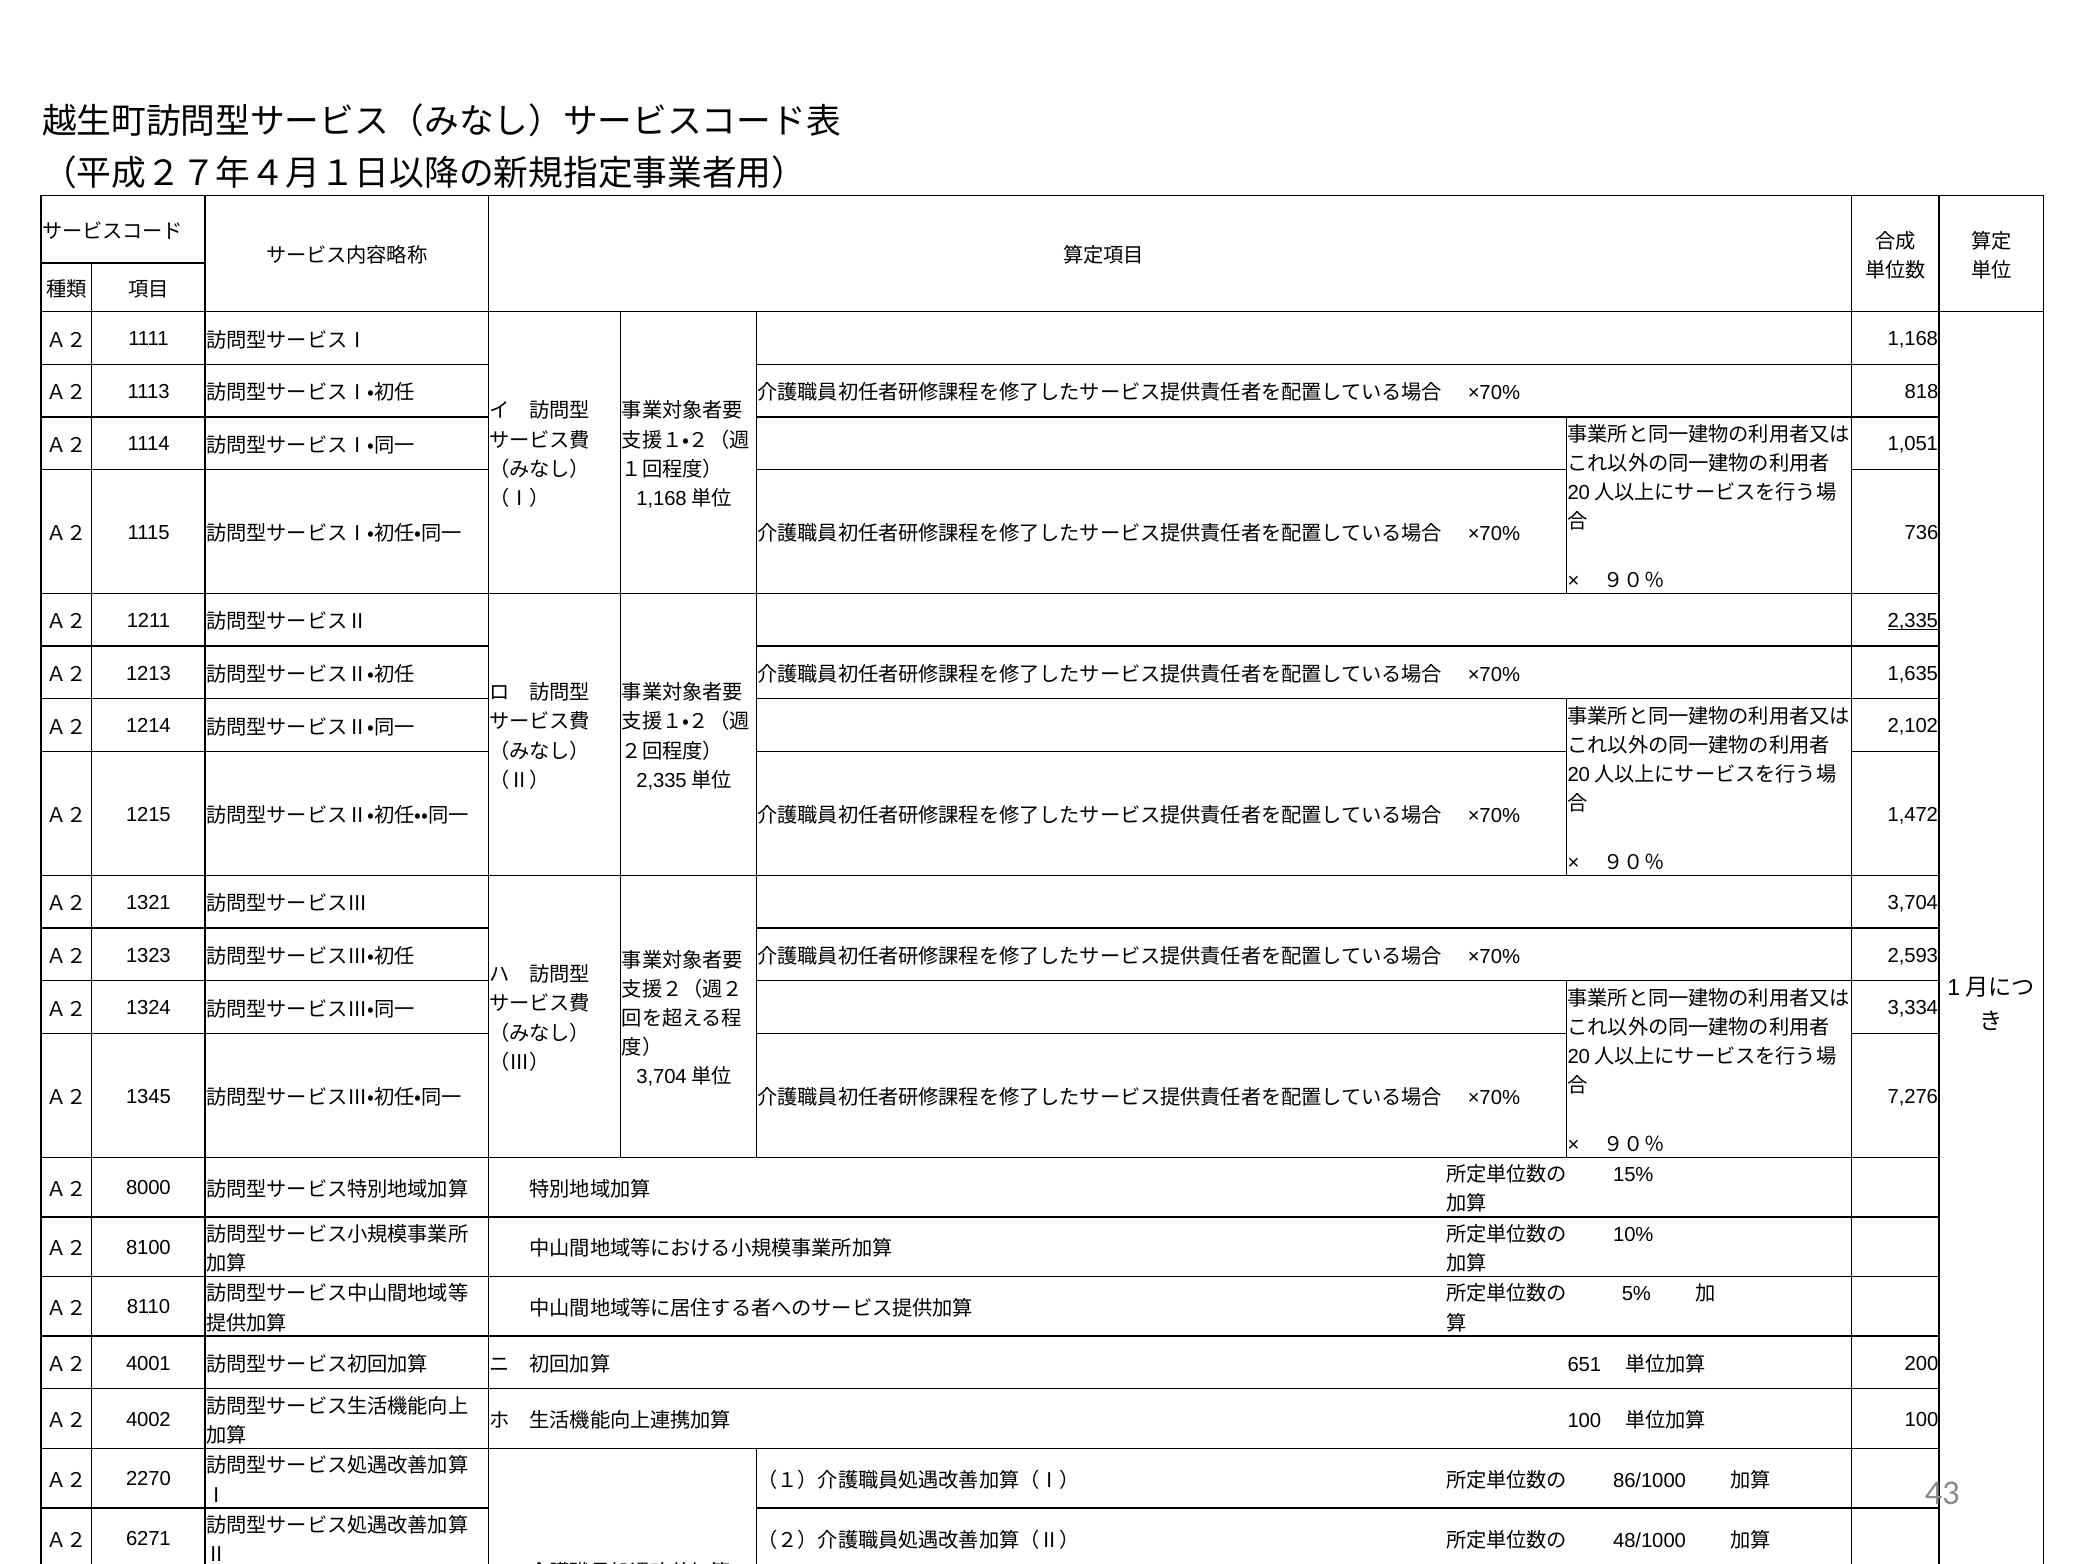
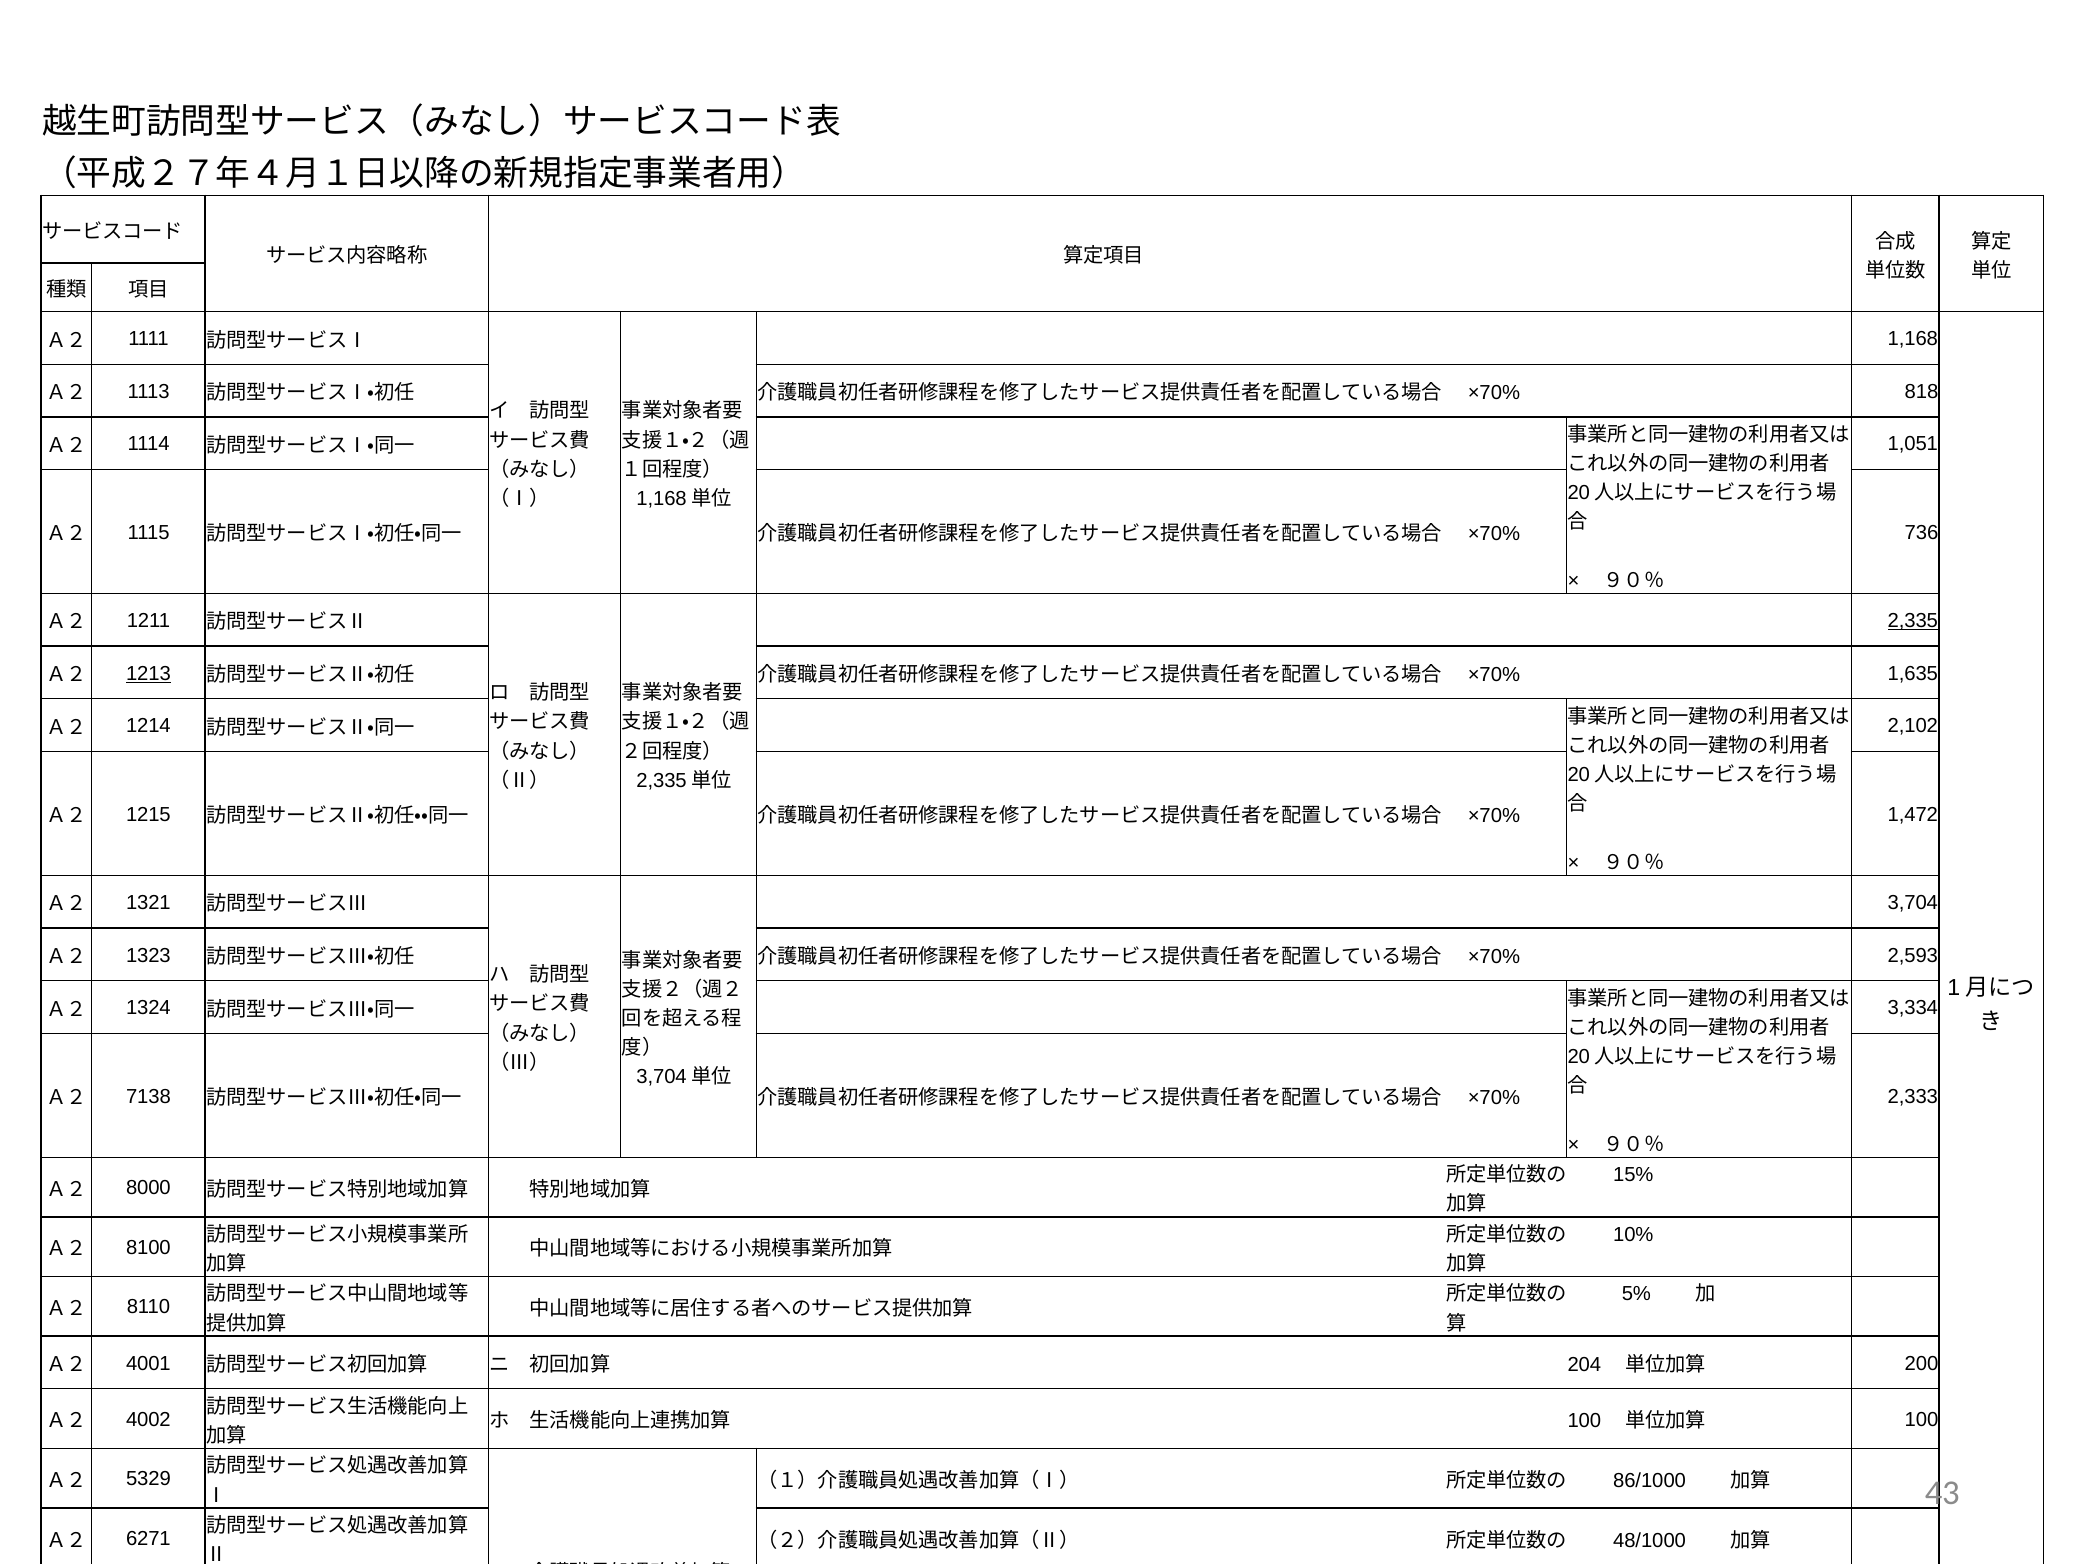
1213 underline: none -> present
1345: 1345 -> 7138
7,276: 7,276 -> 2,333
651: 651 -> 204
2270: 2270 -> 5329
